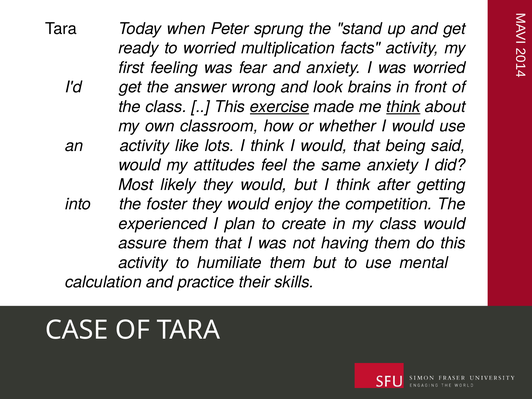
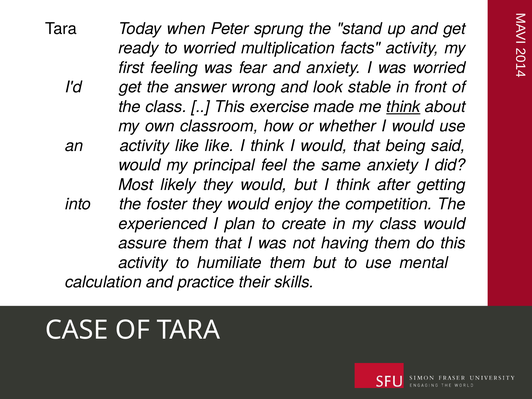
brains: brains -> stable
exercise underline: present -> none
like lots: lots -> like
attitudes: attitudes -> principal
